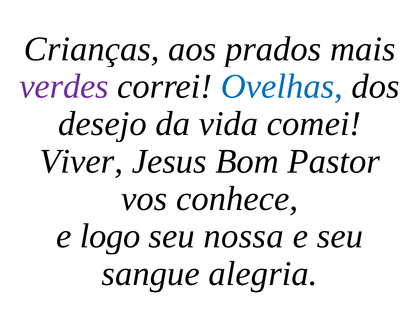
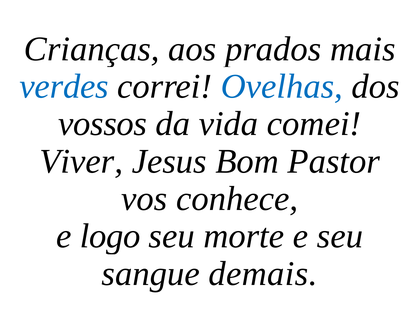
verdes colour: purple -> blue
desejo: desejo -> vossos
nossa: nossa -> morte
alegria: alegria -> demais
